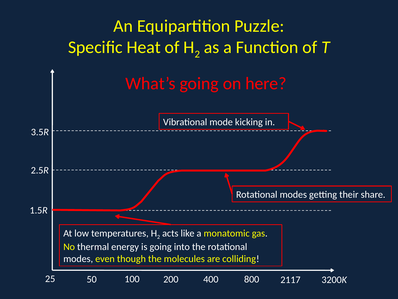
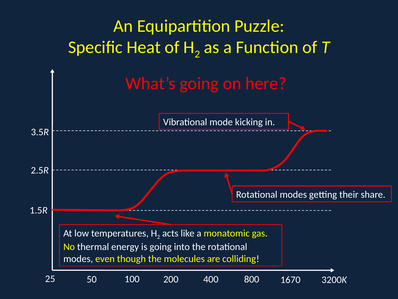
2117: 2117 -> 1670
